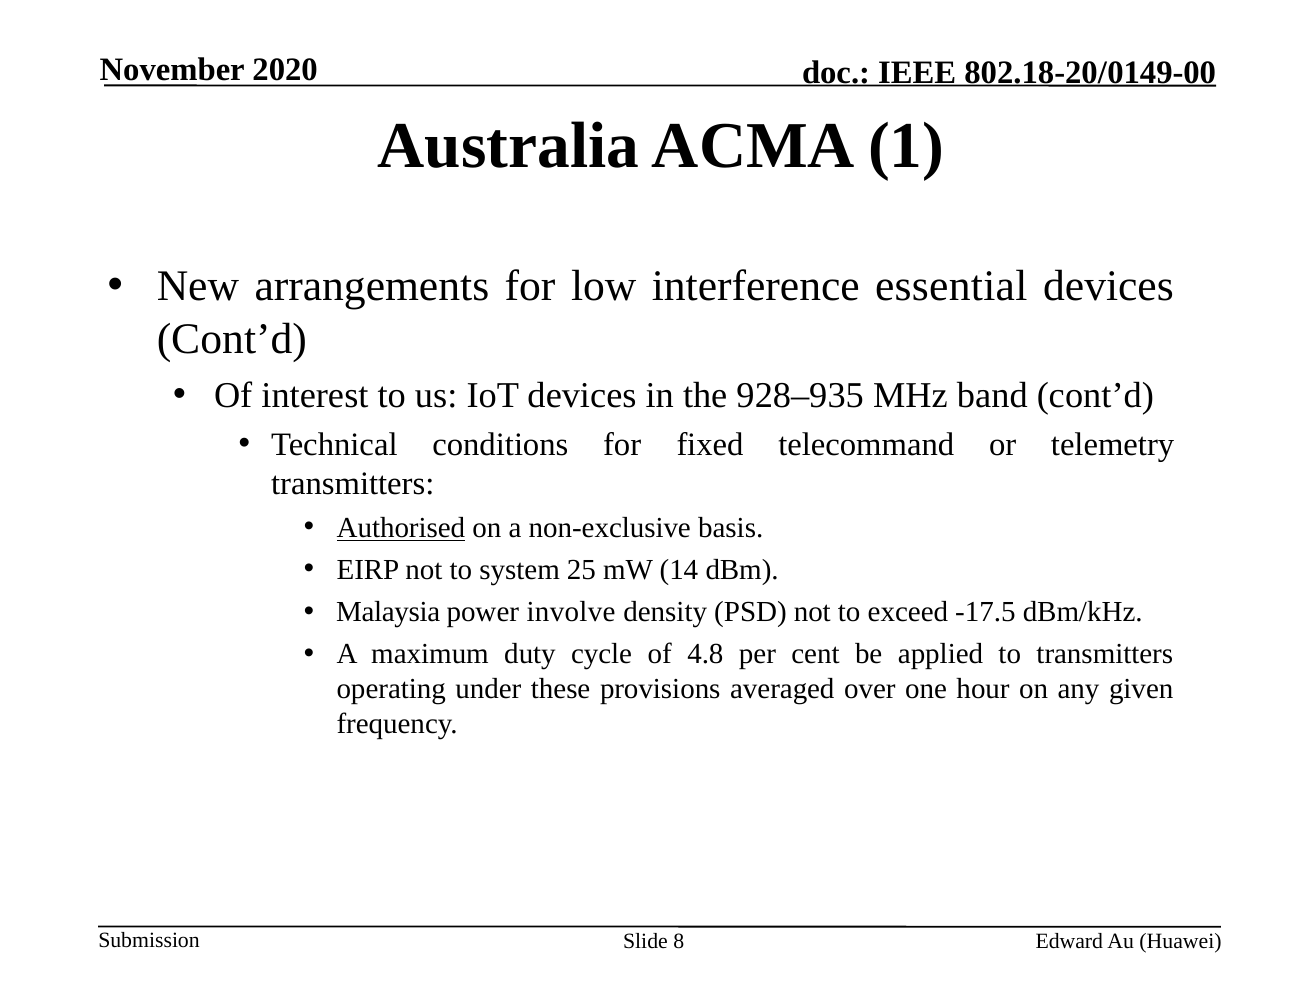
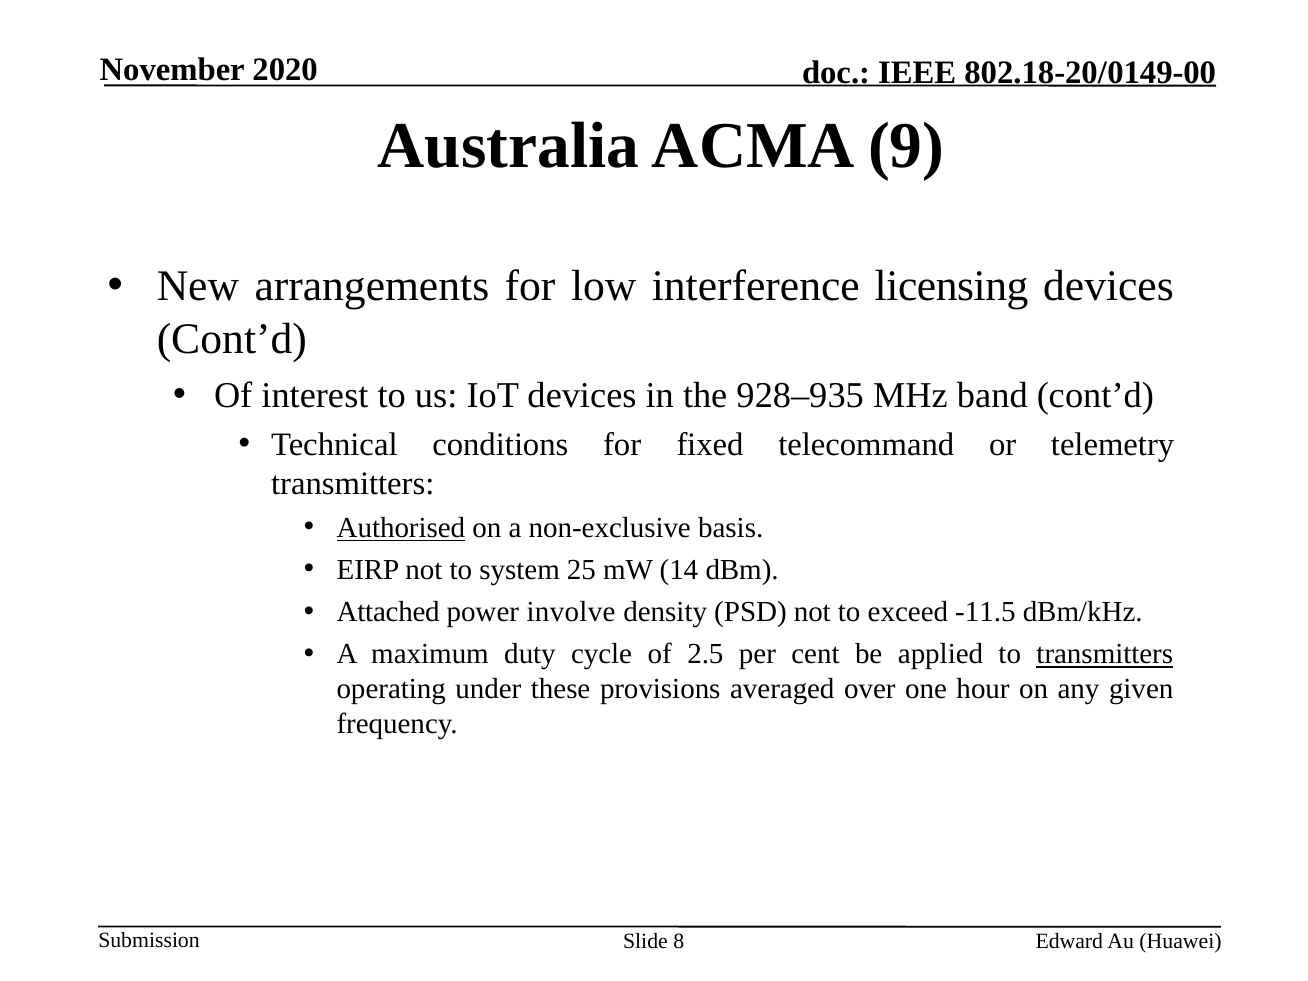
1: 1 -> 9
essential: essential -> licensing
Malaysia: Malaysia -> Attached
-17.5: -17.5 -> -11.5
4.8: 4.8 -> 2.5
transmitters at (1105, 654) underline: none -> present
